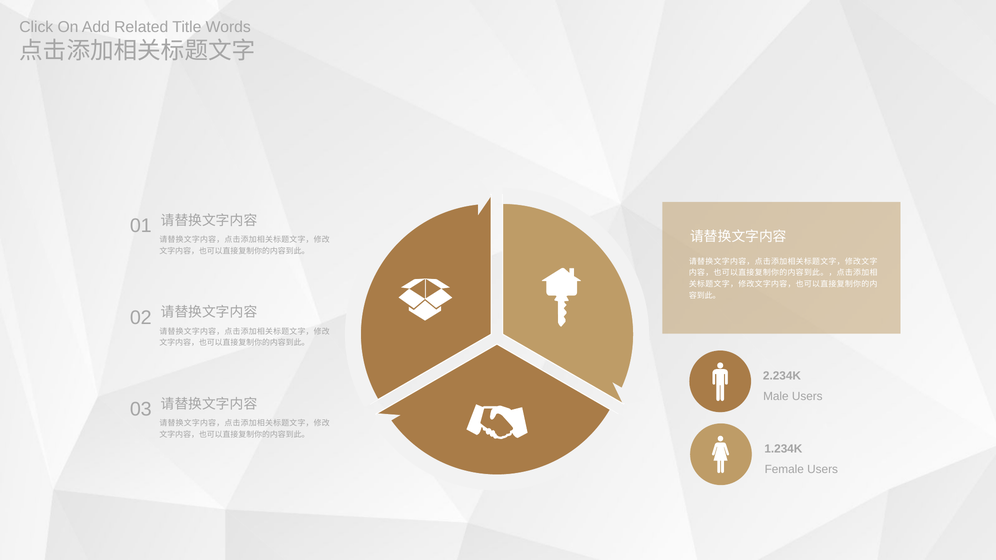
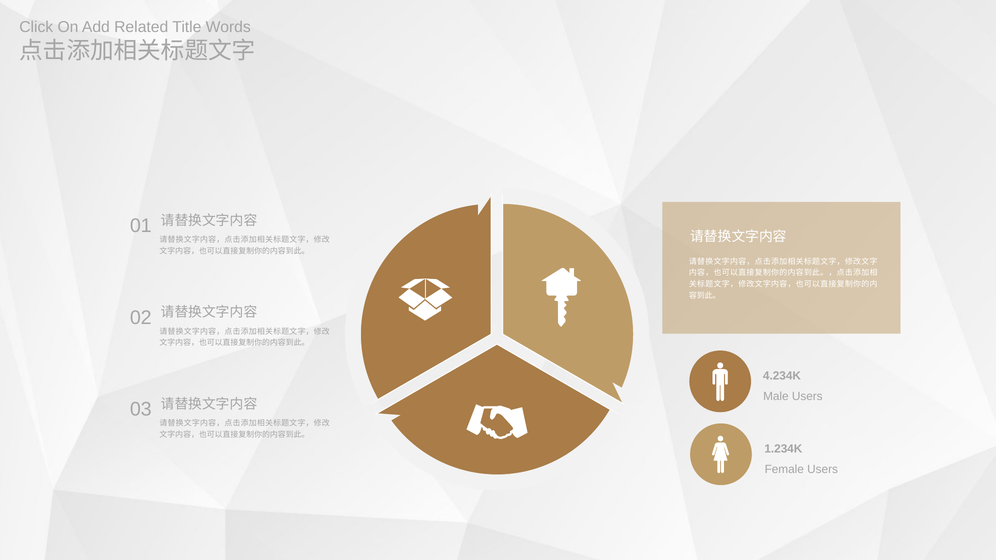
2.234K: 2.234K -> 4.234K
